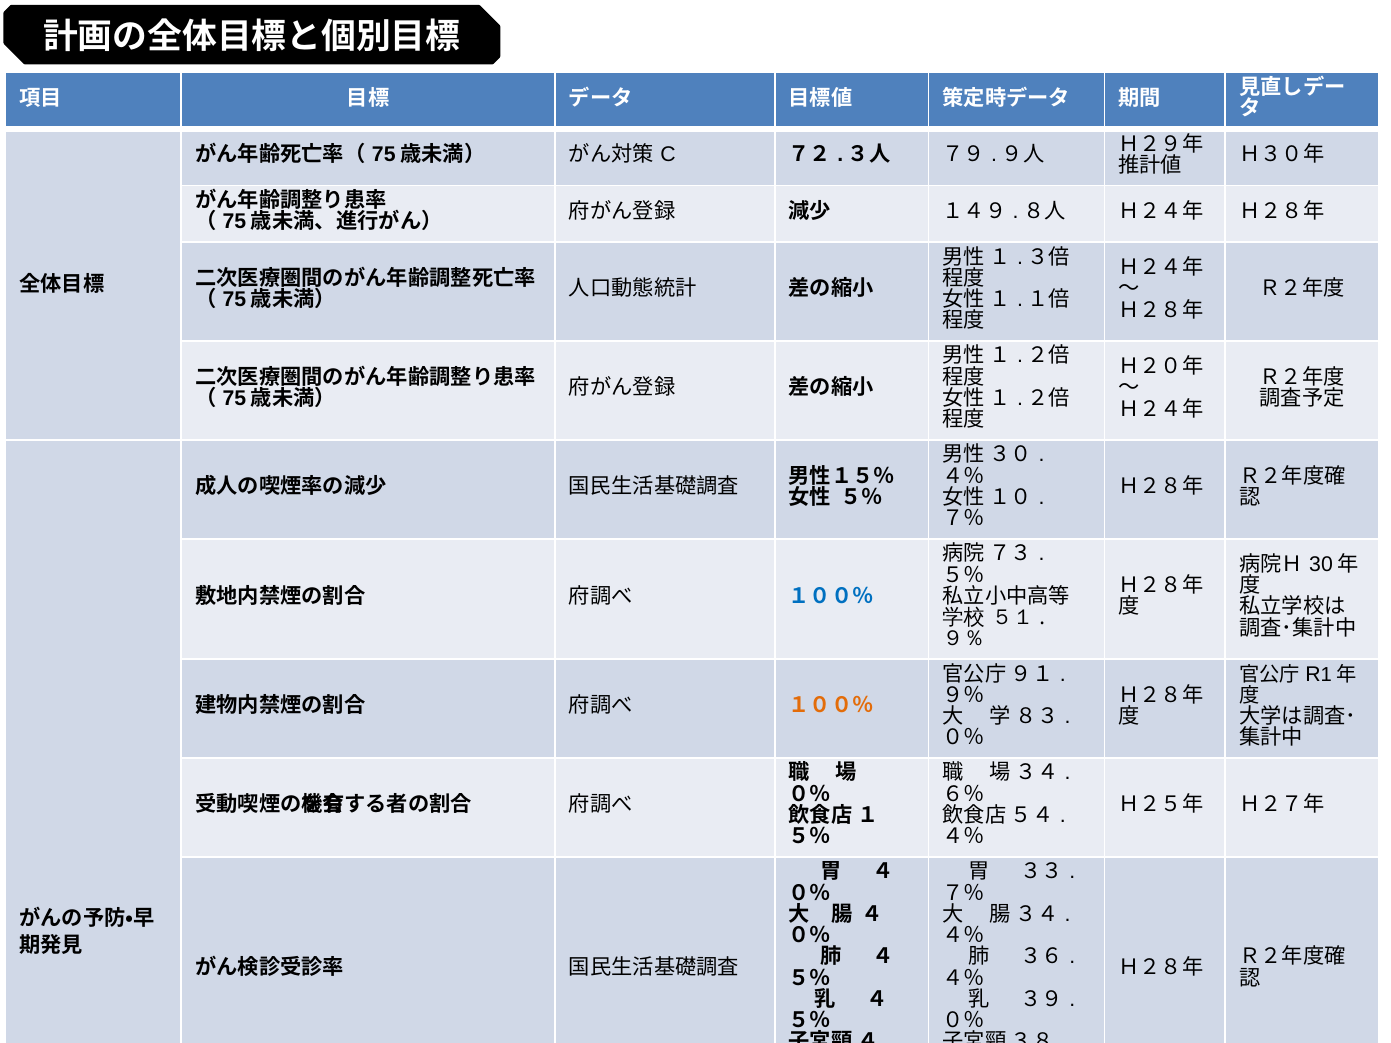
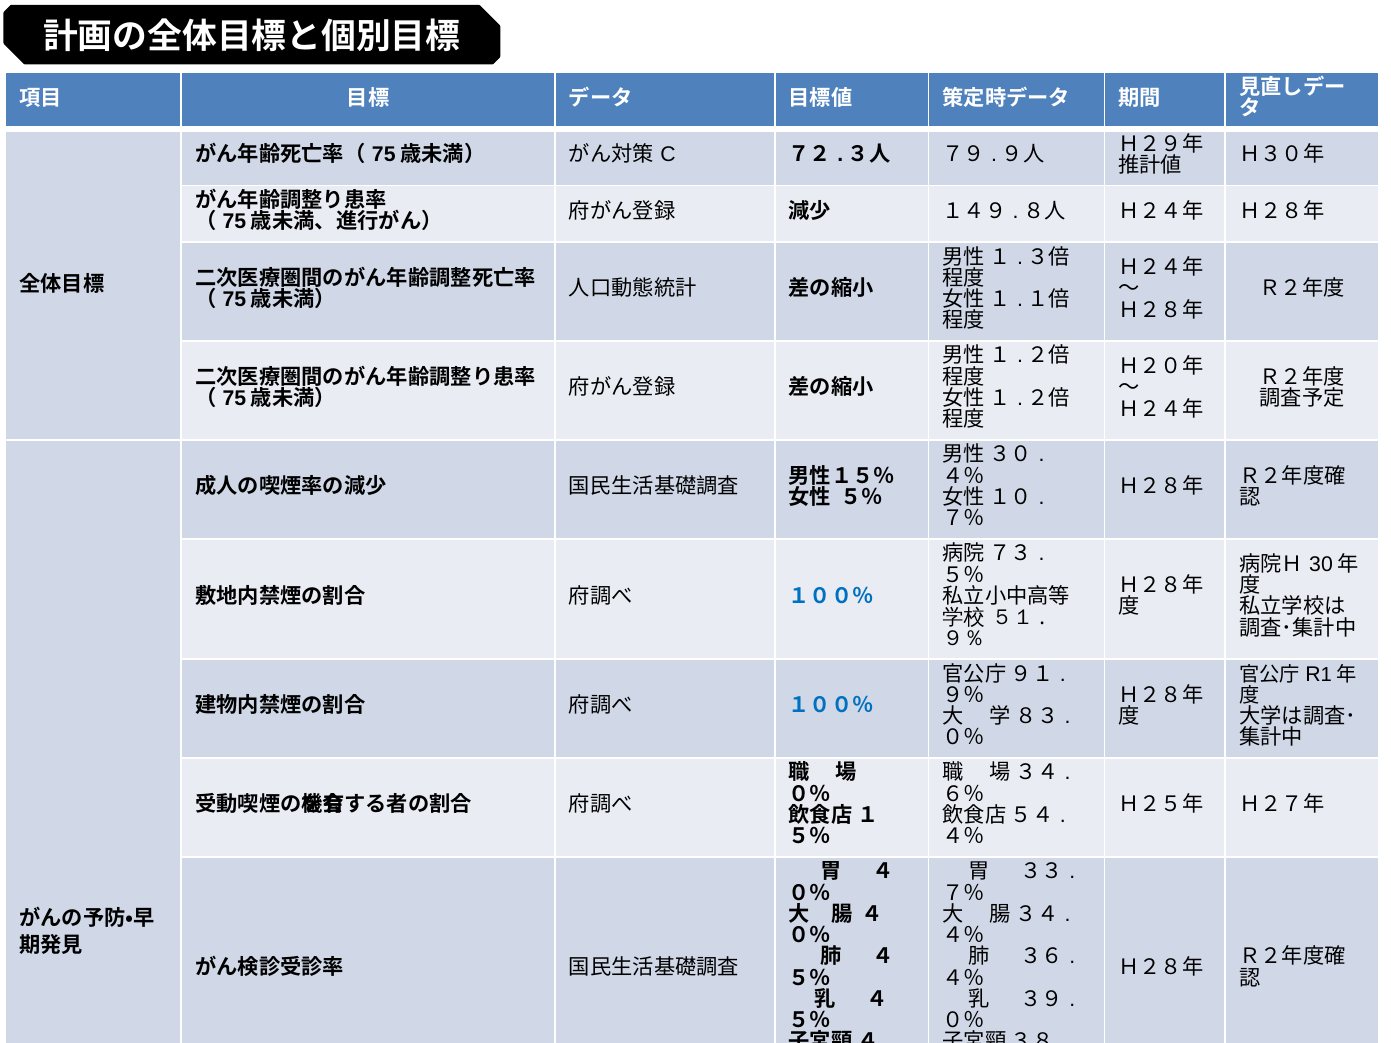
１００％ at (831, 706) colour: orange -> blue
